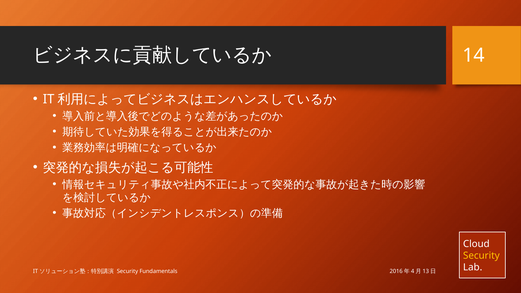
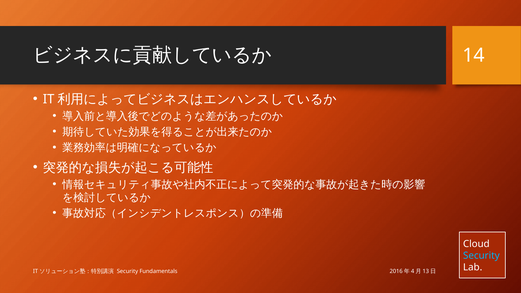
Security at (481, 256) colour: yellow -> light blue
